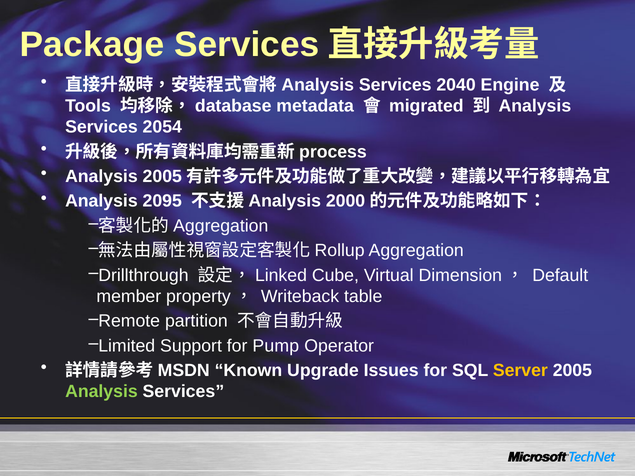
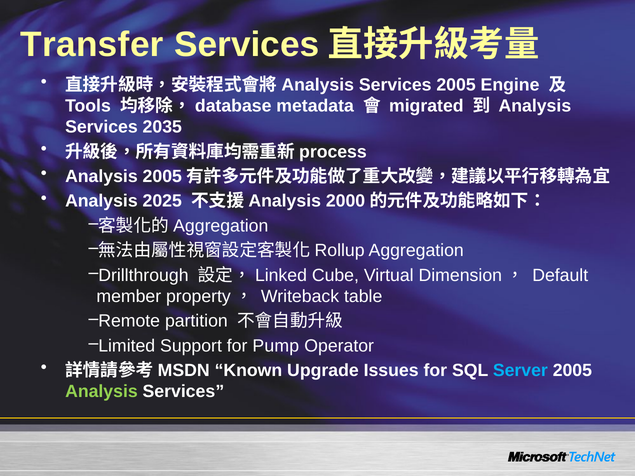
Package: Package -> Transfer
Services 2040: 2040 -> 2005
2054: 2054 -> 2035
2095: 2095 -> 2025
Server colour: yellow -> light blue
